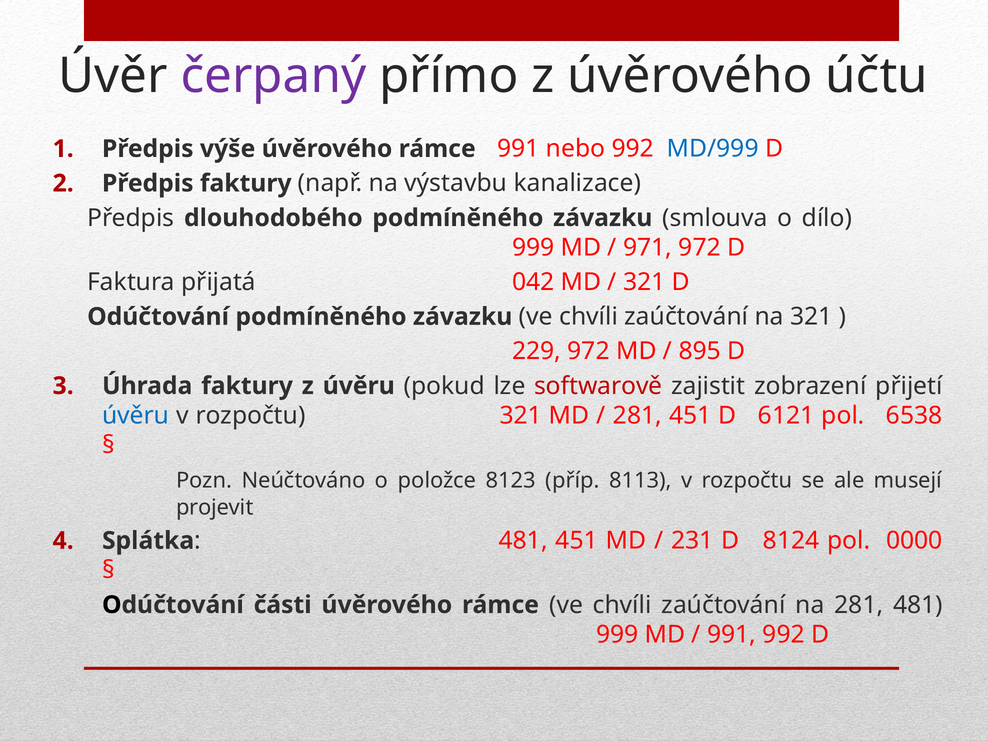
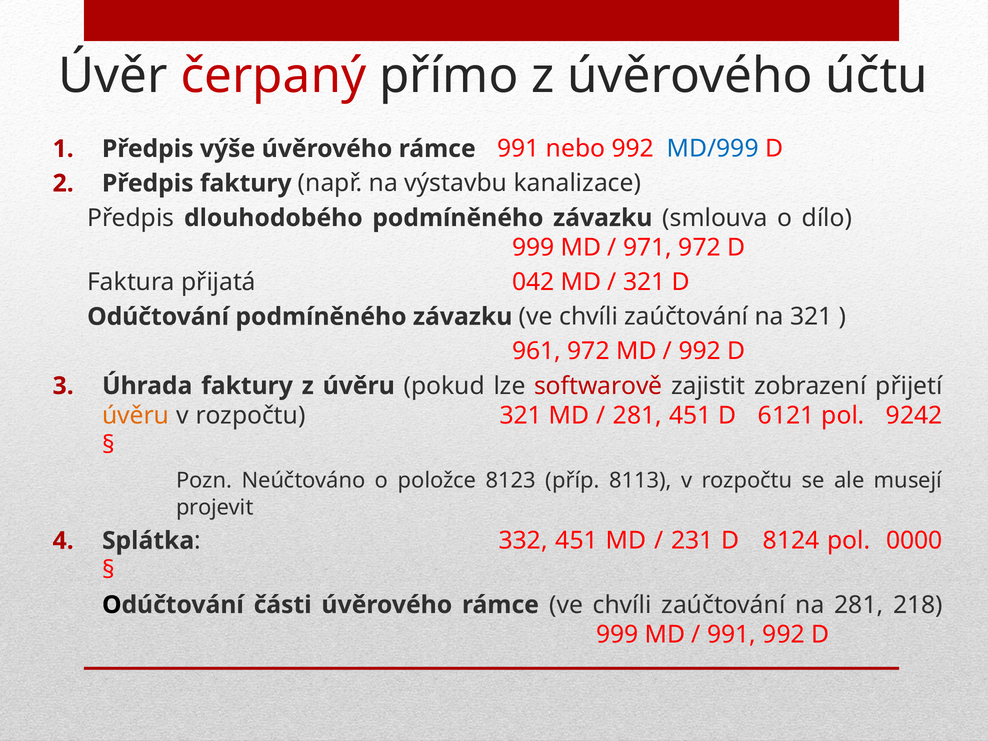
čerpaný colour: purple -> red
229: 229 -> 961
895 at (700, 351): 895 -> 992
úvěru at (136, 416) colour: blue -> orange
6538: 6538 -> 9242
481 at (523, 541): 481 -> 332
281 481: 481 -> 218
